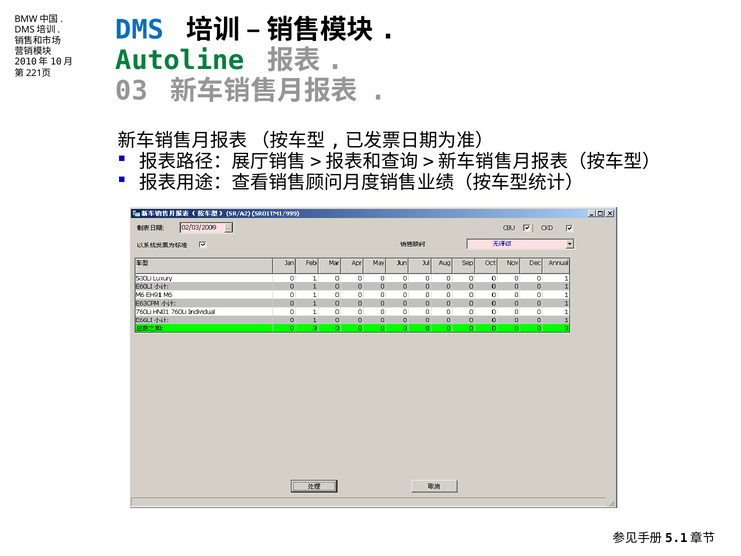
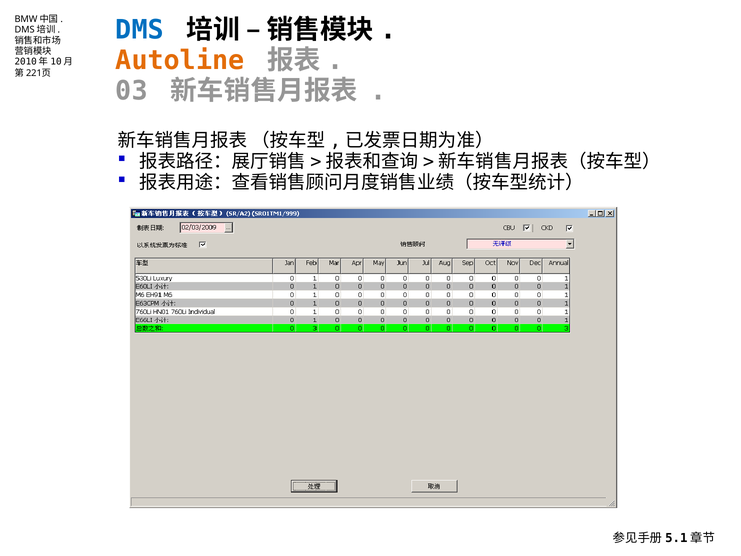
Autoline colour: green -> orange
